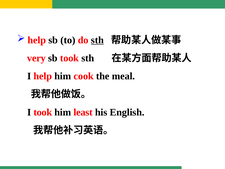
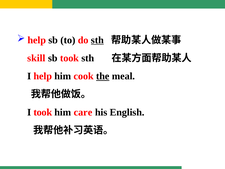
very: very -> skill
the underline: none -> present
least: least -> care
